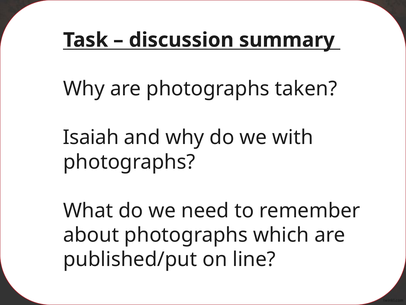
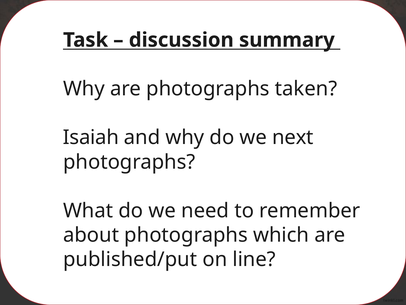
with: with -> next
